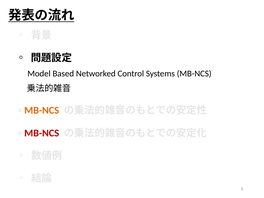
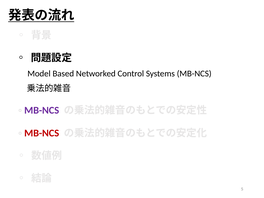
MB-NCS at (42, 110) colour: orange -> purple
